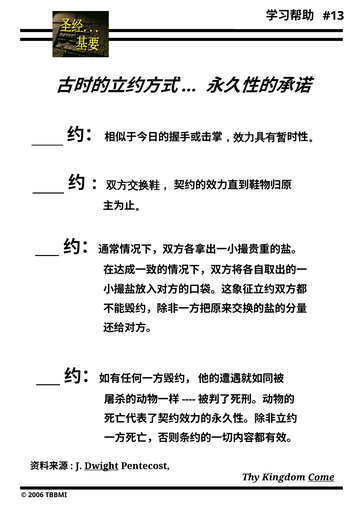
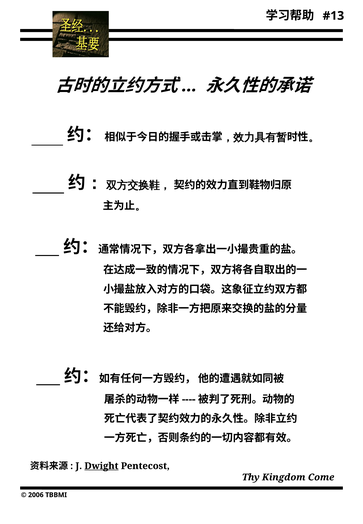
Come underline: present -> none
